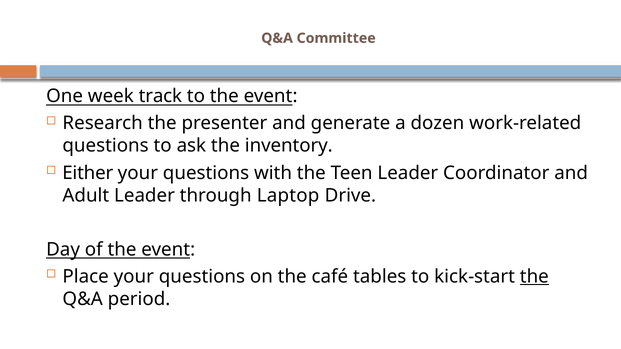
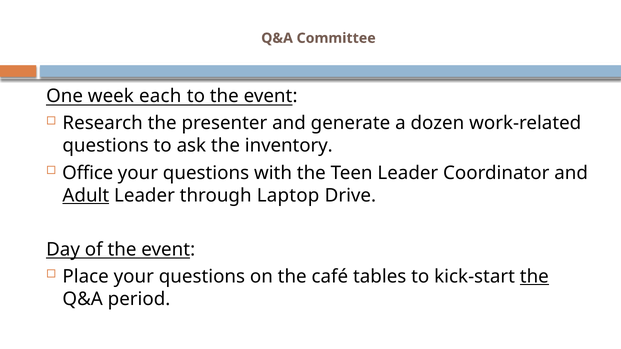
track: track -> each
Either: Either -> Office
Adult underline: none -> present
